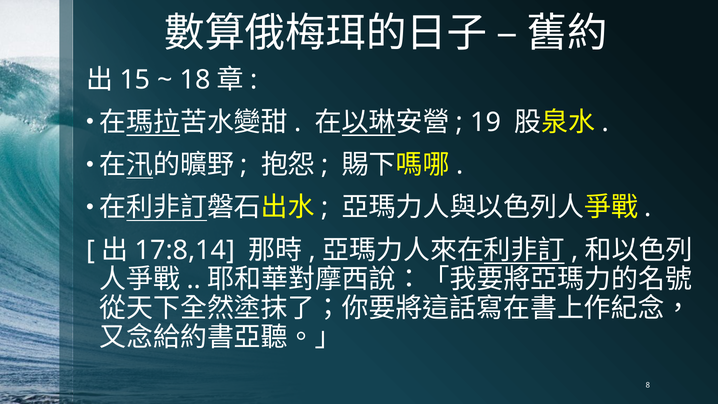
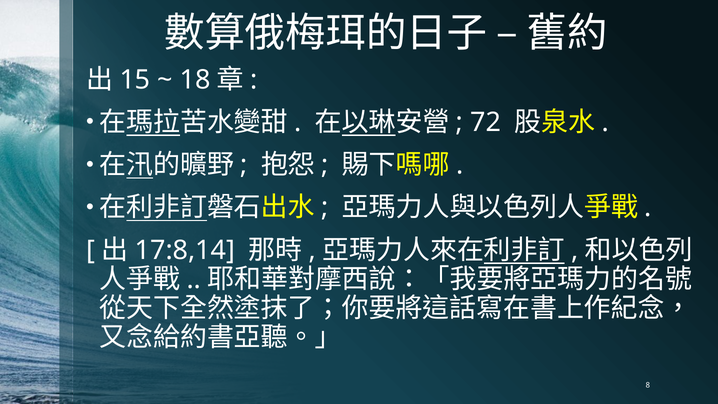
19: 19 -> 72
